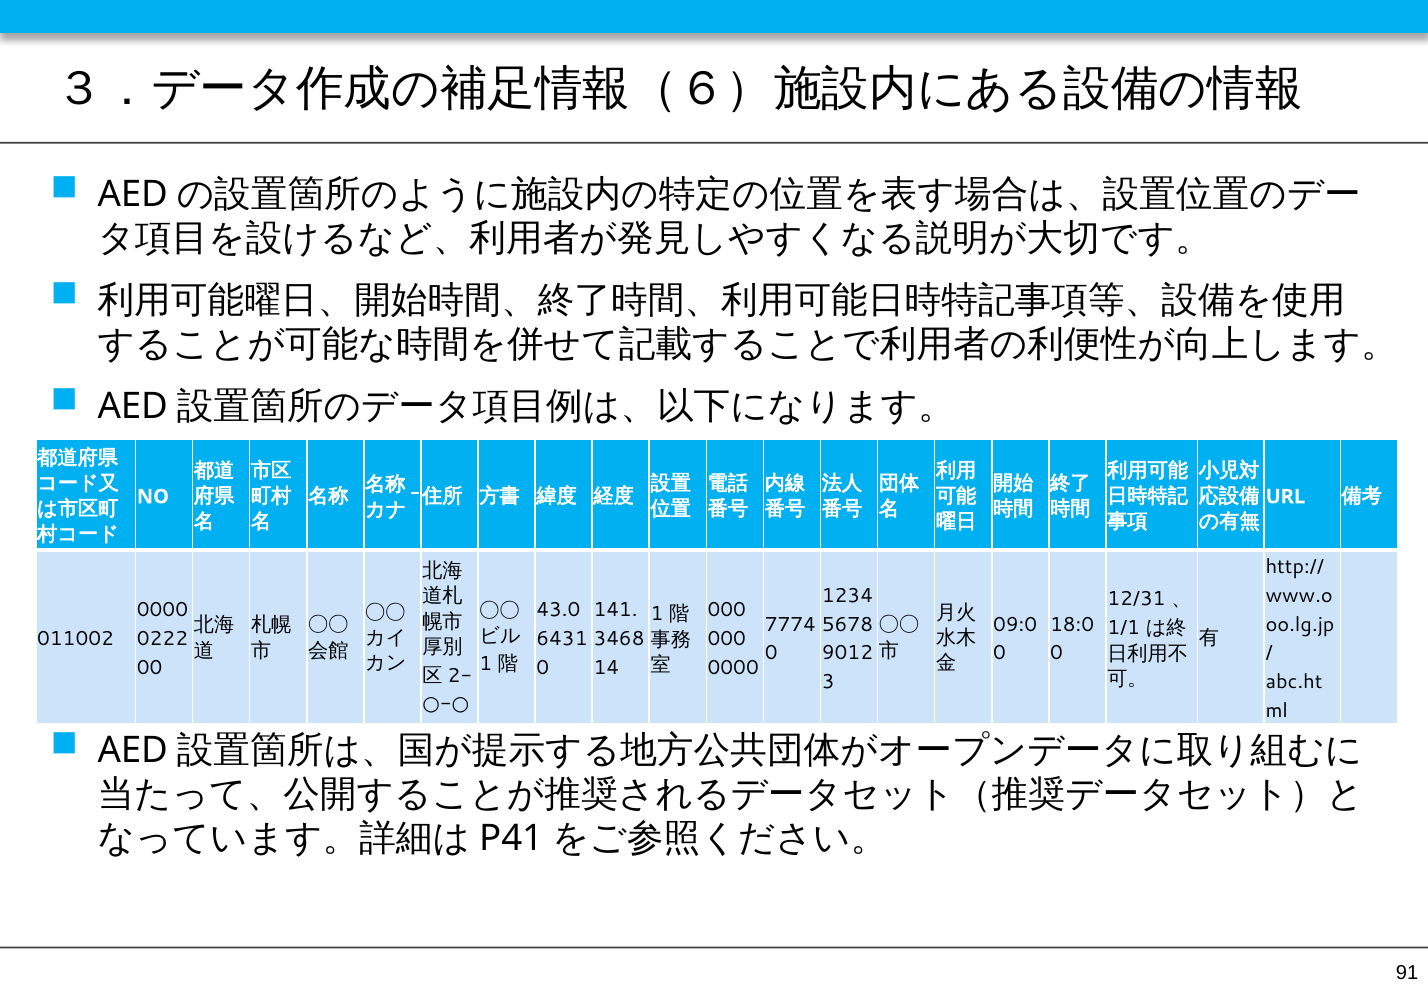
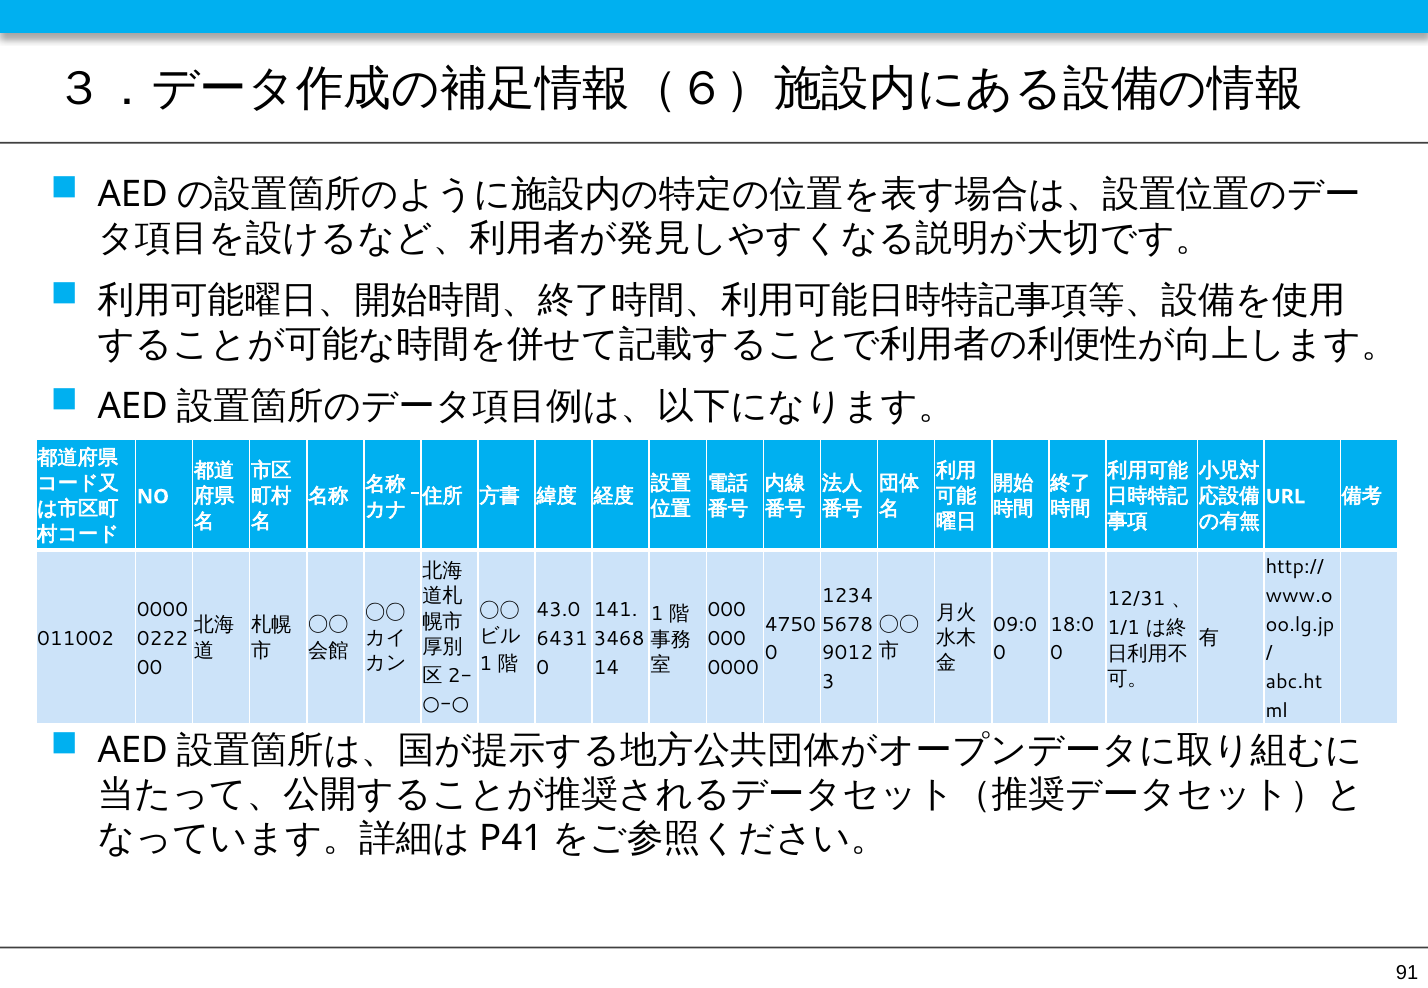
7774: 7774 -> 4750
